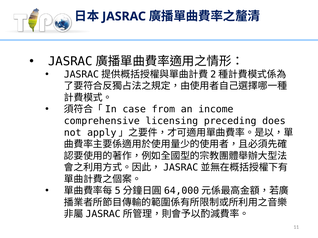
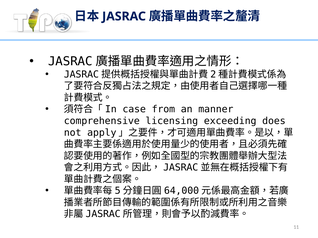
income: income -> manner
preceding: preceding -> exceeding
